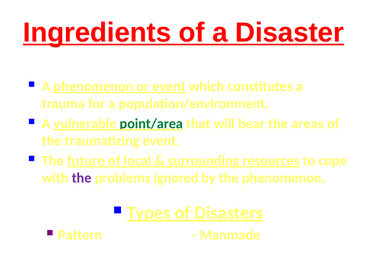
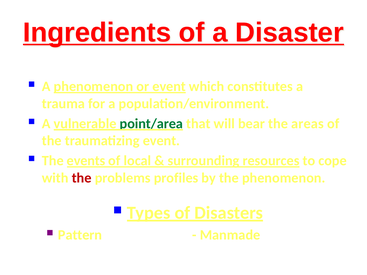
future: future -> events
the at (82, 178) colour: purple -> red
ignored: ignored -> profiles
